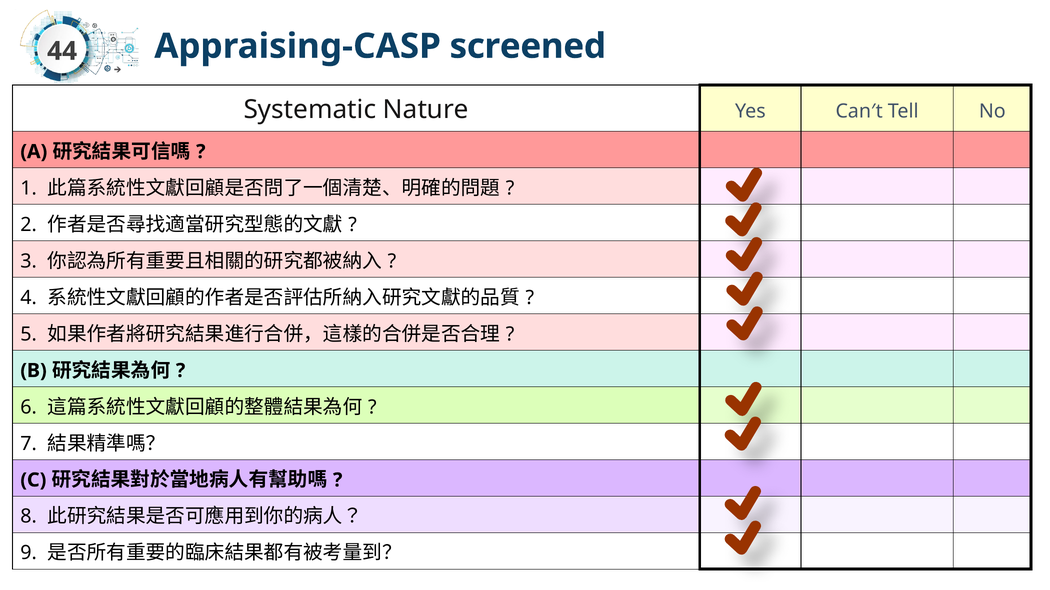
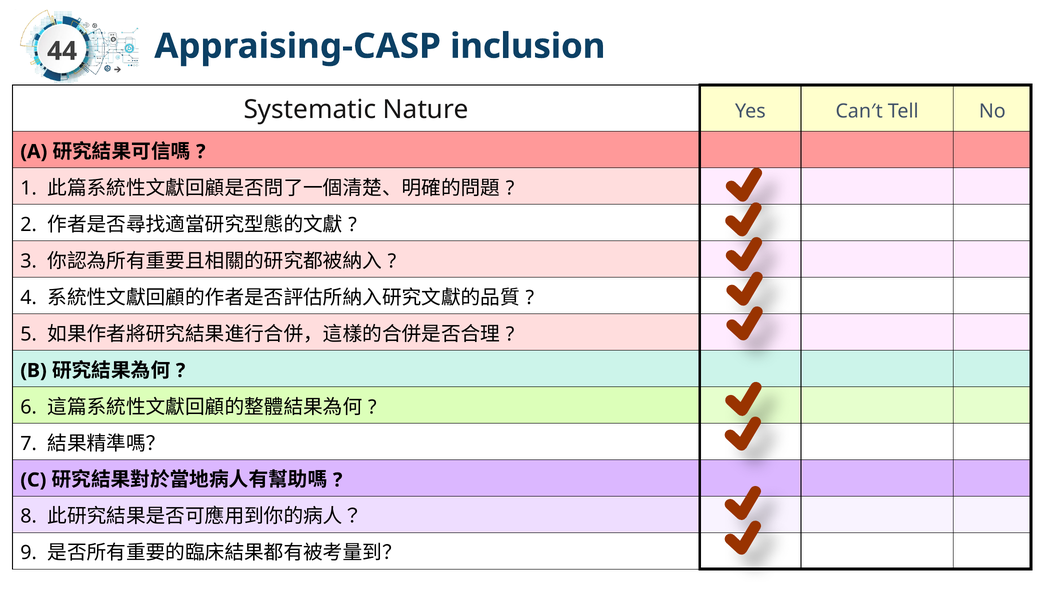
screened: screened -> inclusion
